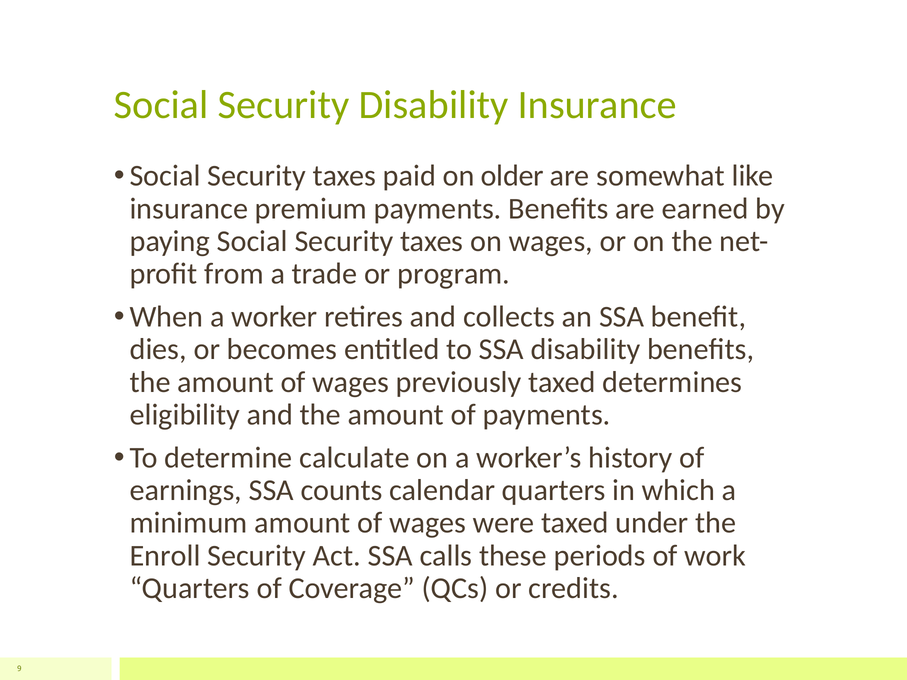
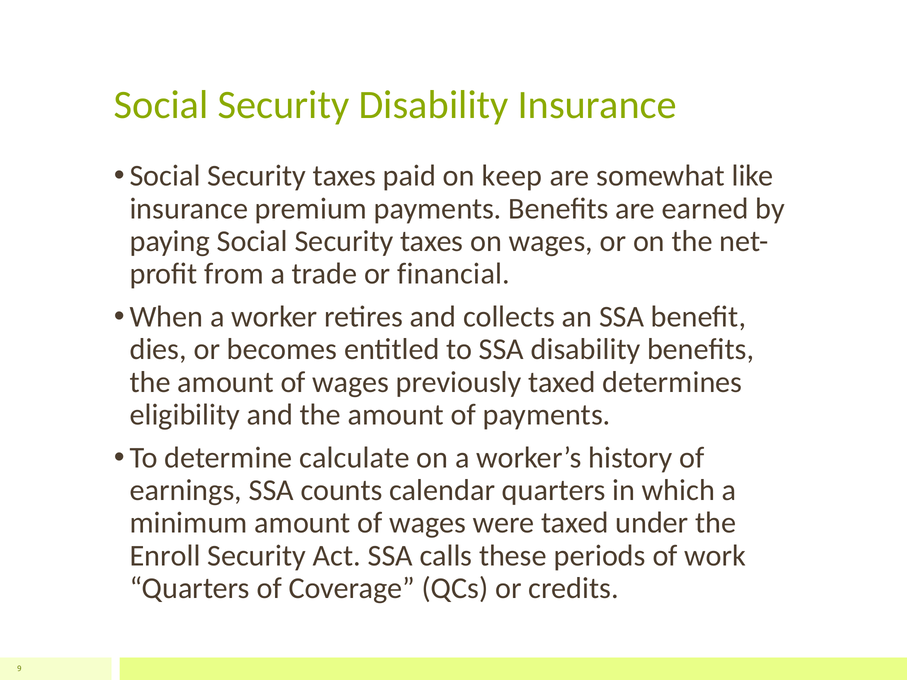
older: older -> keep
program: program -> financial
